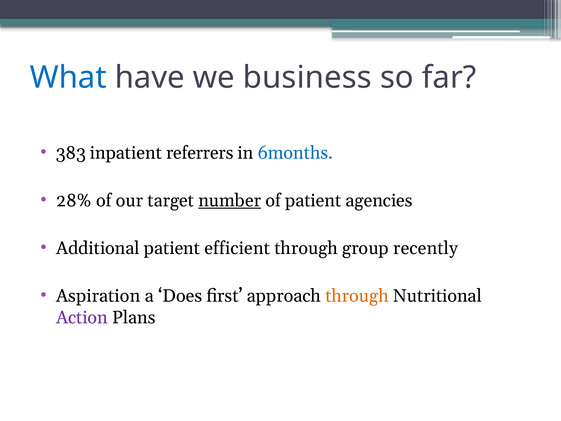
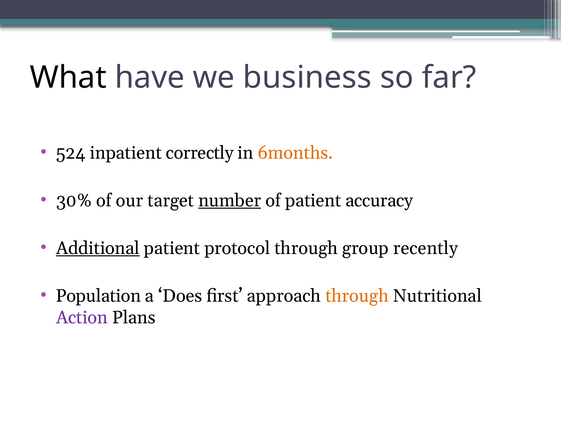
What colour: blue -> black
383: 383 -> 524
referrers: referrers -> correctly
6months colour: blue -> orange
28%: 28% -> 30%
agencies: agencies -> accuracy
Additional underline: none -> present
efficient: efficient -> protocol
Aspiration: Aspiration -> Population
